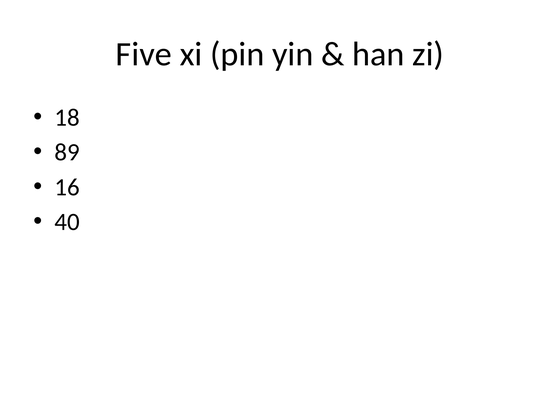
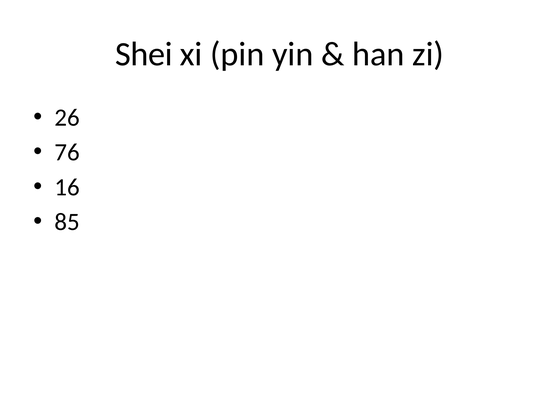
Five: Five -> Shei
18: 18 -> 26
89: 89 -> 76
40: 40 -> 85
